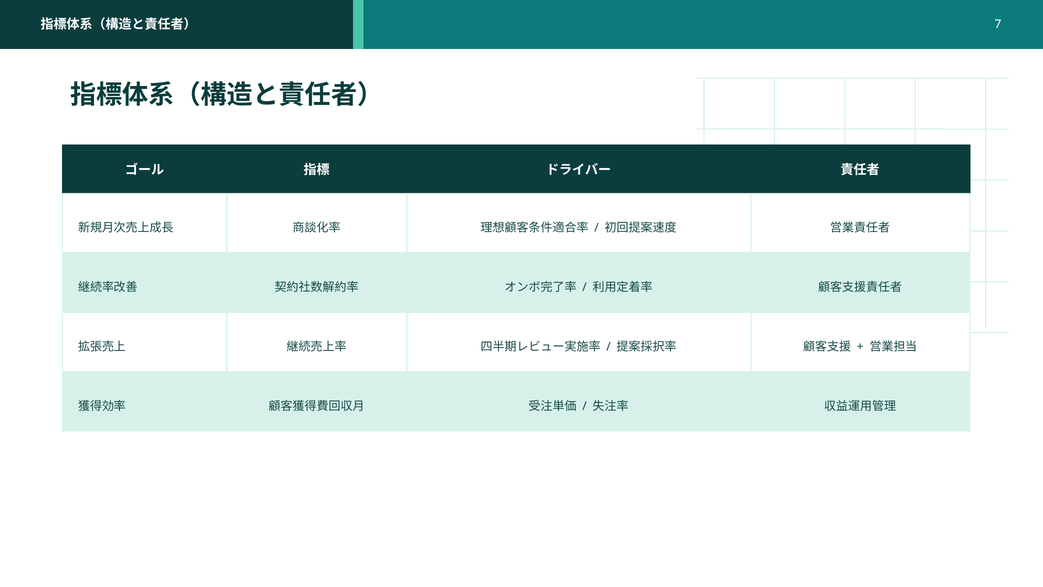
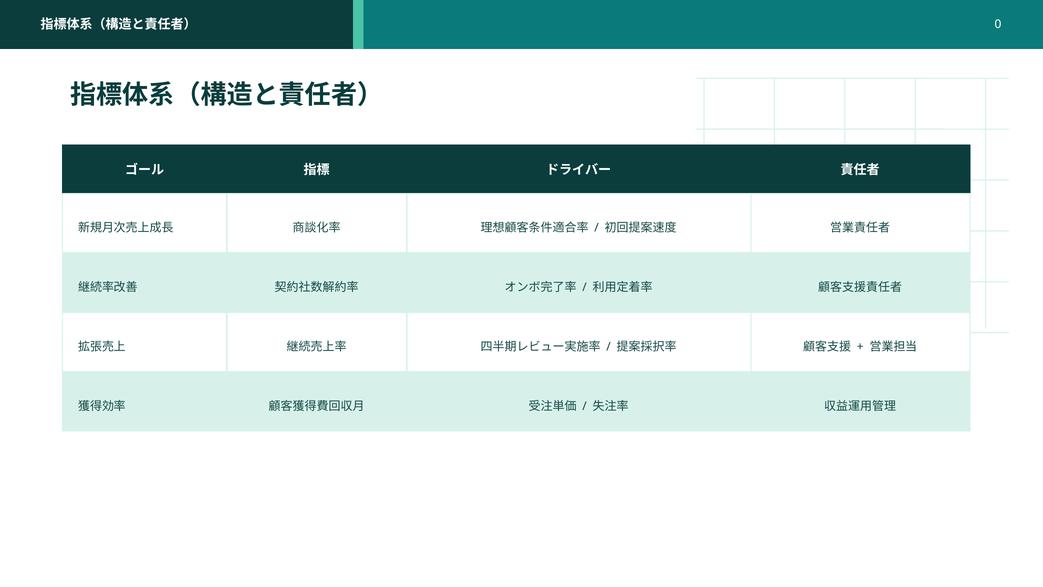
7: 7 -> 0
